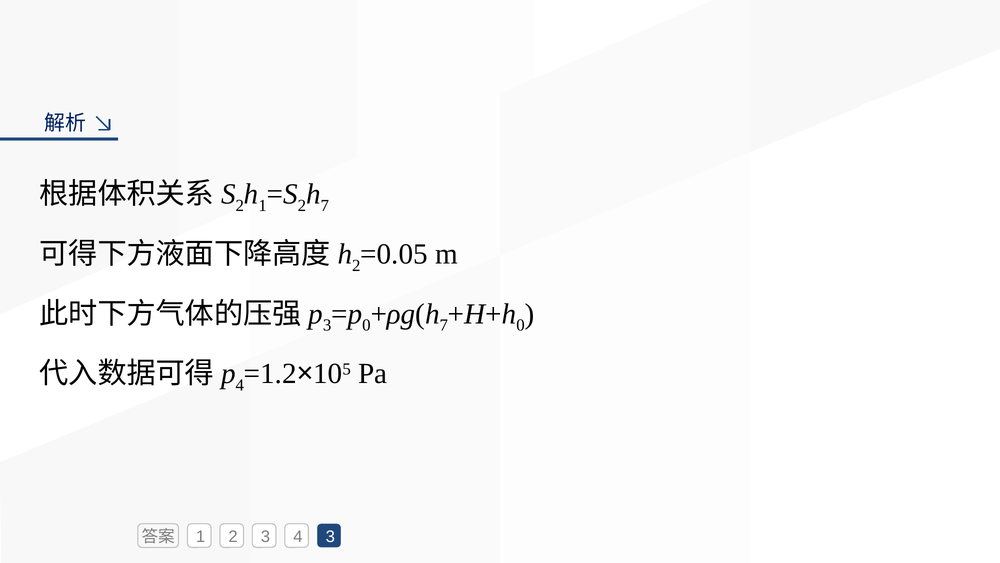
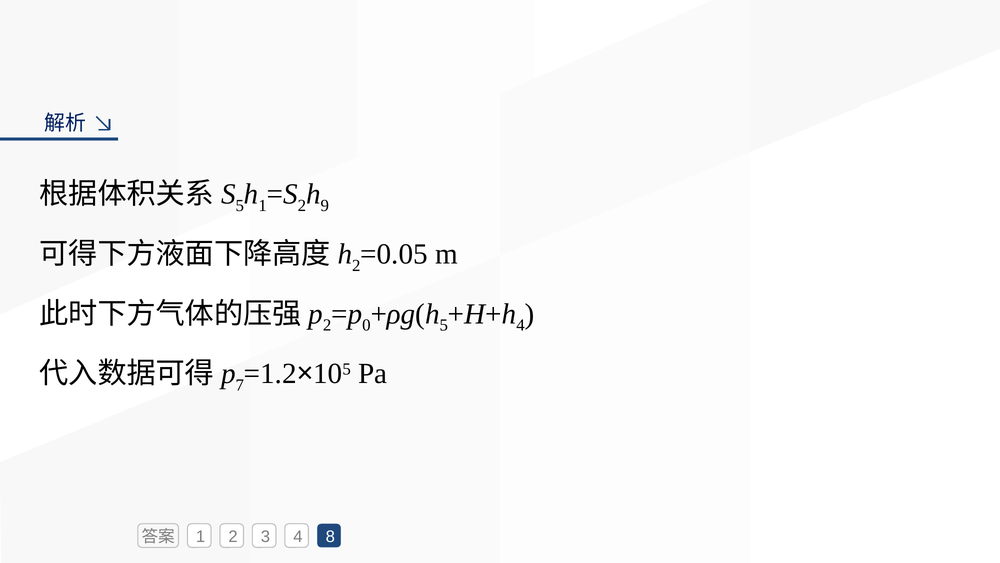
2 at (240, 206): 2 -> 5
7 at (325, 206): 7 -> 9
3 at (327, 325): 3 -> 2
7 at (444, 325): 7 -> 5
0 at (520, 325): 0 -> 4
4 at (240, 385): 4 -> 7
4 3: 3 -> 8
